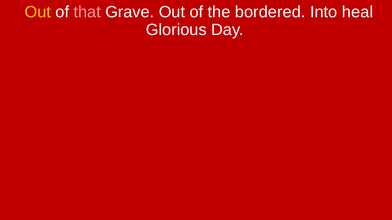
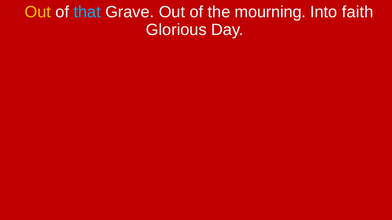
that colour: pink -> light blue
bordered: bordered -> mourning
heal: heal -> faith
